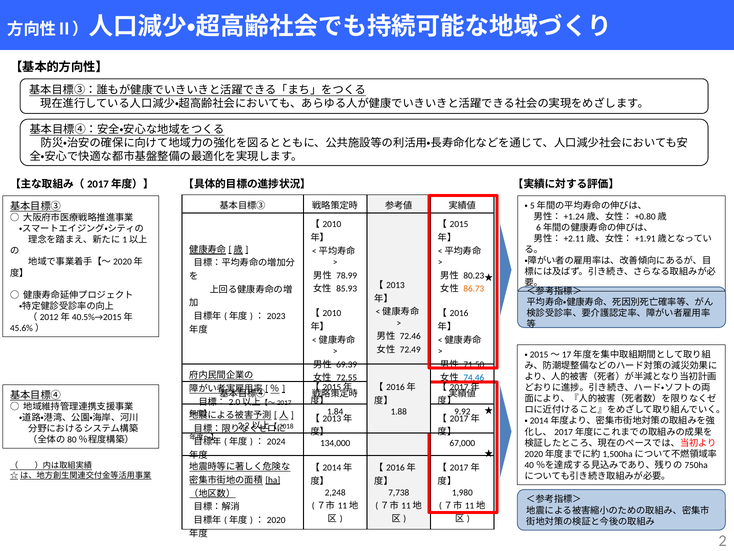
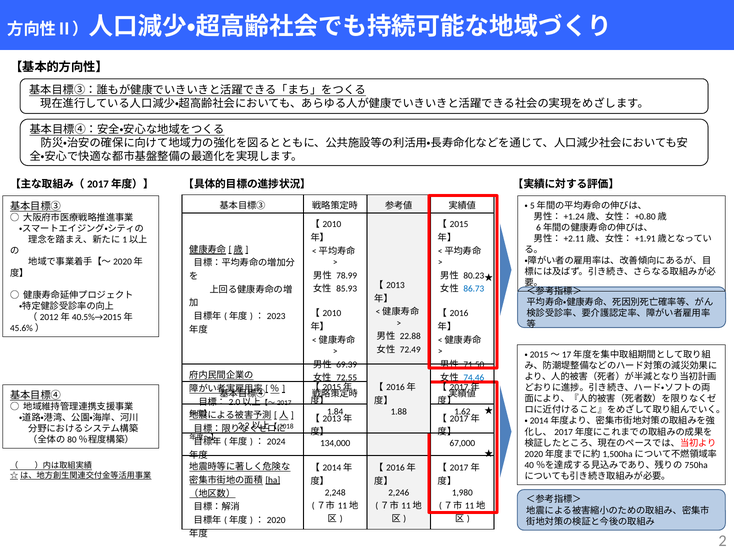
86.73 colour: orange -> blue
72.46: 72.46 -> 22.88
9.92: 9.92 -> 1.62
7,738: 7,738 -> 2,246
